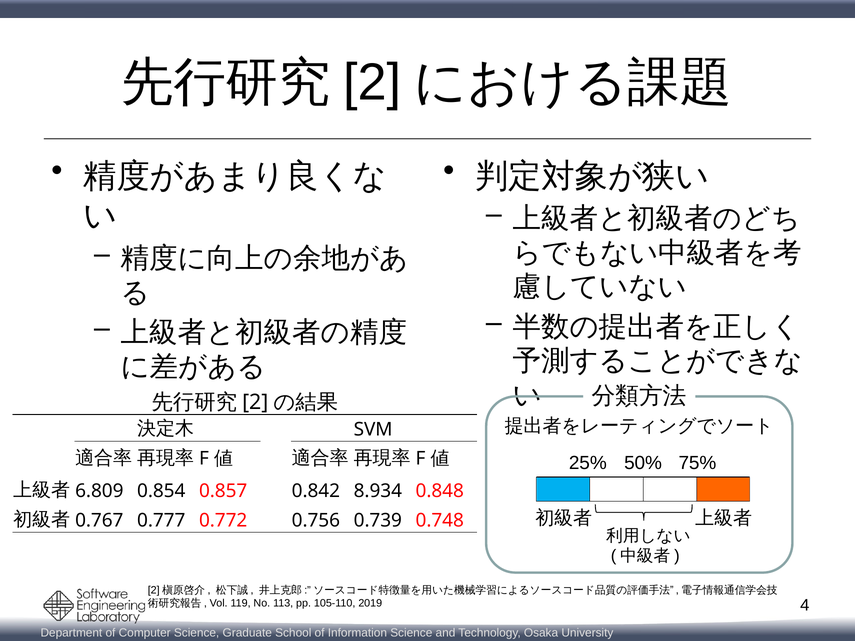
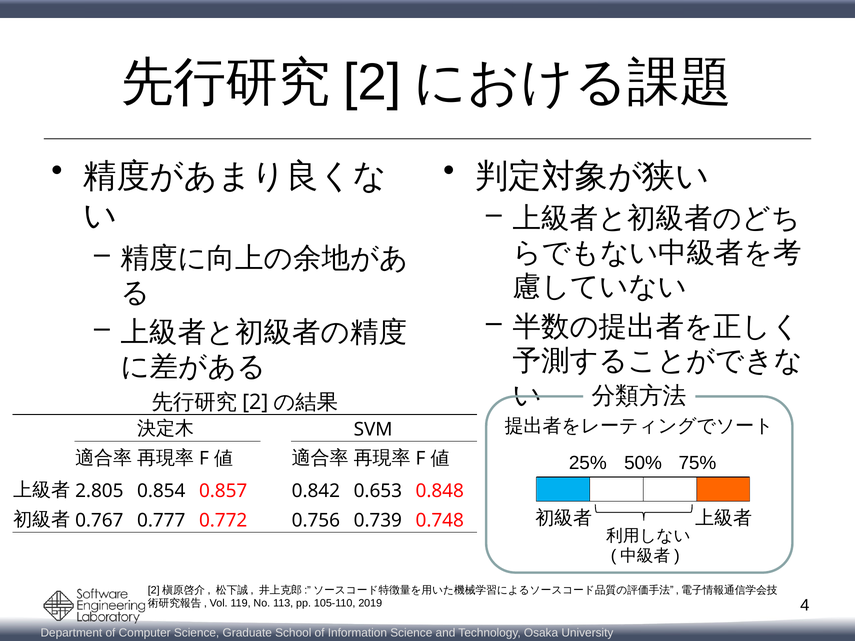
6.809: 6.809 -> 2.805
8.934: 8.934 -> 0.653
